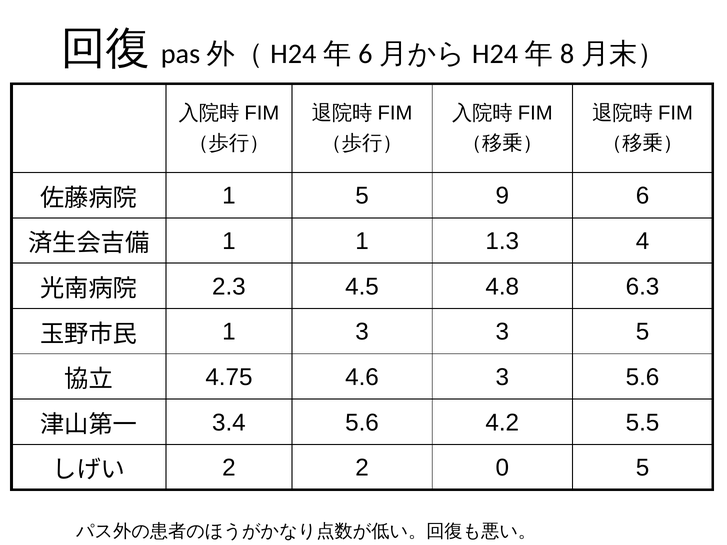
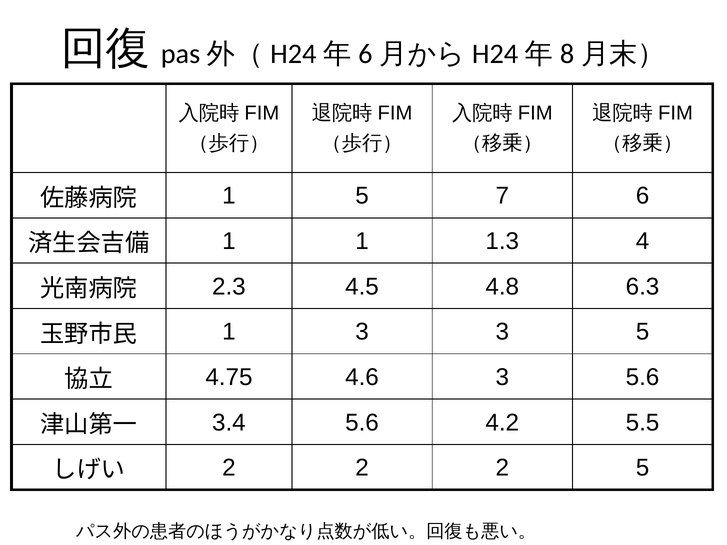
9: 9 -> 7
2 2 0: 0 -> 2
